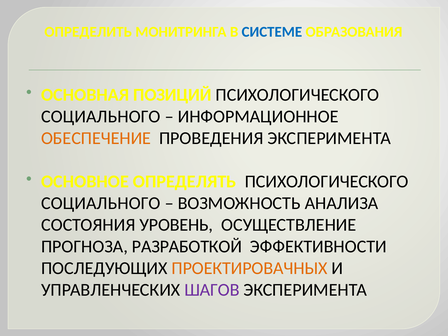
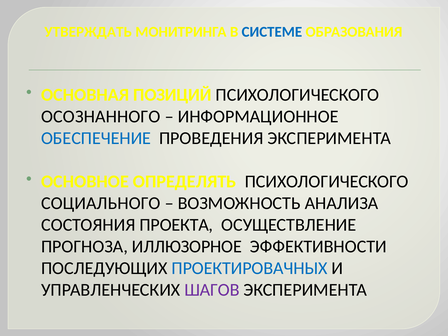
ОПРЕДЕЛИТЬ: ОПРЕДЕЛИТЬ -> УТВЕРЖДАТЬ
СОЦИАЛЬНОГО at (101, 117): СОЦИАЛЬНОГО -> ОСОЗНАННОГО
ОБЕСПЕЧЕНИЕ colour: orange -> blue
УРОВЕНЬ: УРОВЕНЬ -> ПРОЕКТА
РАЗРАБОТКОЙ: РАЗРАБОТКОЙ -> ИЛЛЮЗОРНОЕ
ПРОЕКТИРОВАЧНЫХ colour: orange -> blue
